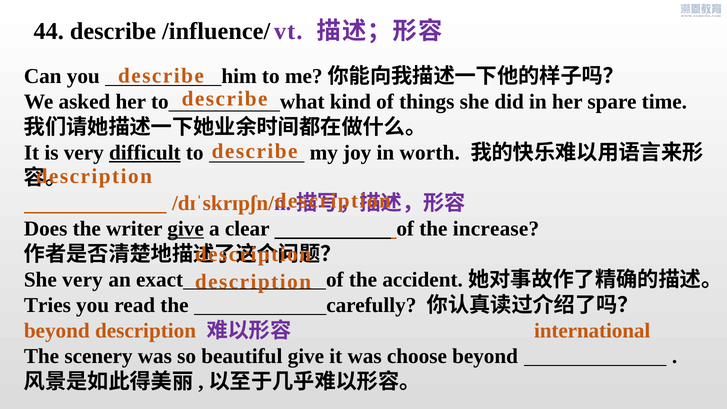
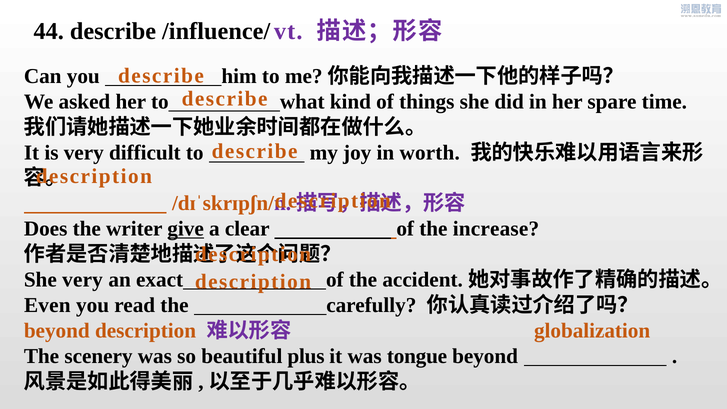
difficult underline: present -> none
Tries: Tries -> Even
international: international -> globalization
beautiful give: give -> plus
choose: choose -> tongue
